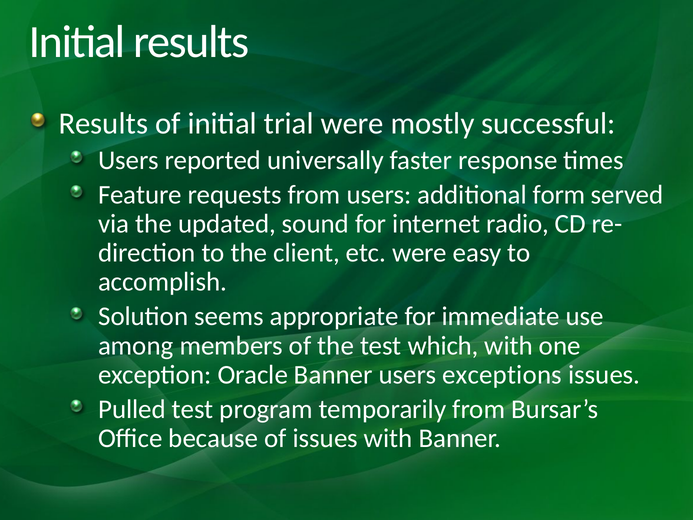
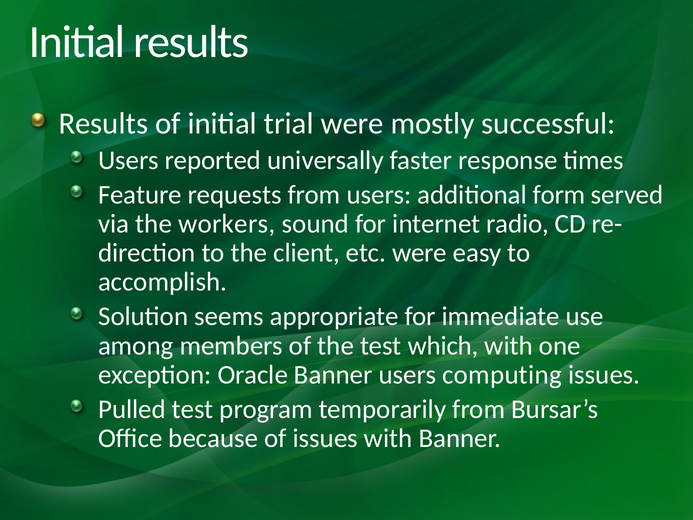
updated: updated -> workers
exceptions: exceptions -> computing
